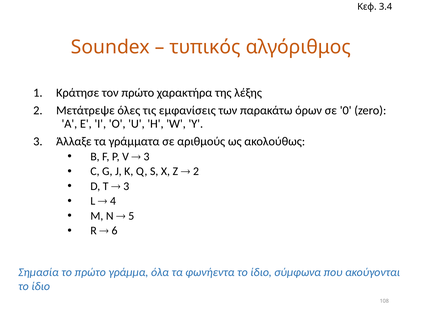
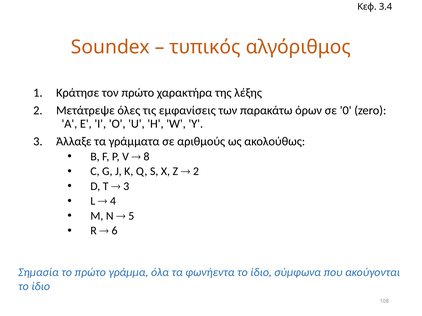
3 at (147, 157): 3 -> 8
